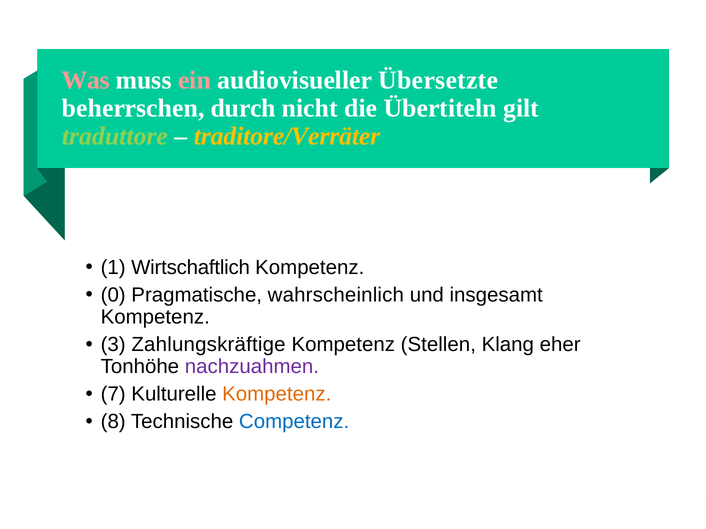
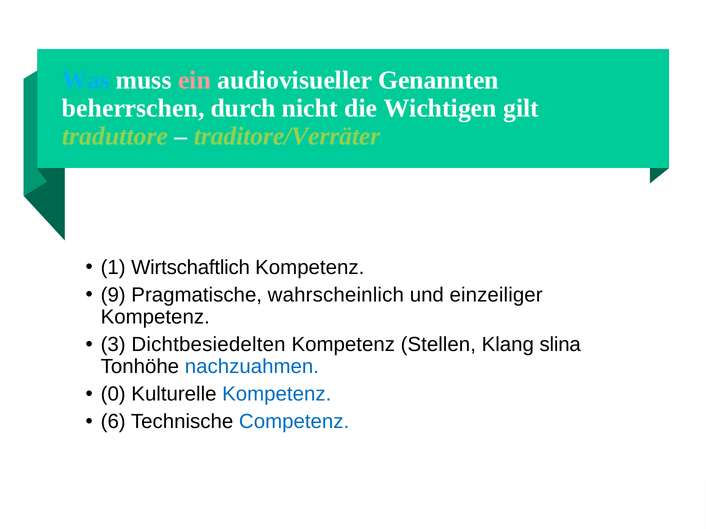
Was colour: pink -> light blue
Übersetzte: Übersetzte -> Genannten
Übertiteln: Übertiteln -> Wichtigen
traditore/Verräter colour: yellow -> light green
0: 0 -> 9
insgesamt: insgesamt -> einzeiliger
Zahlungskräftige: Zahlungskräftige -> Dichtbesiedelten
eher: eher -> slina
nachzuahmen colour: purple -> blue
7: 7 -> 0
Kompetenz at (277, 394) colour: orange -> blue
8: 8 -> 6
